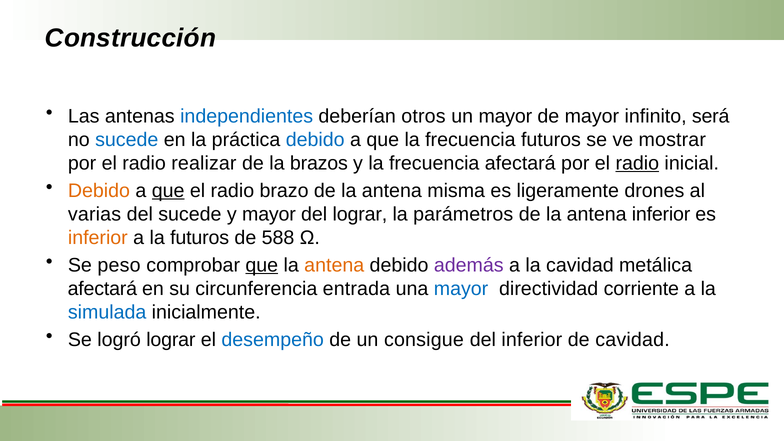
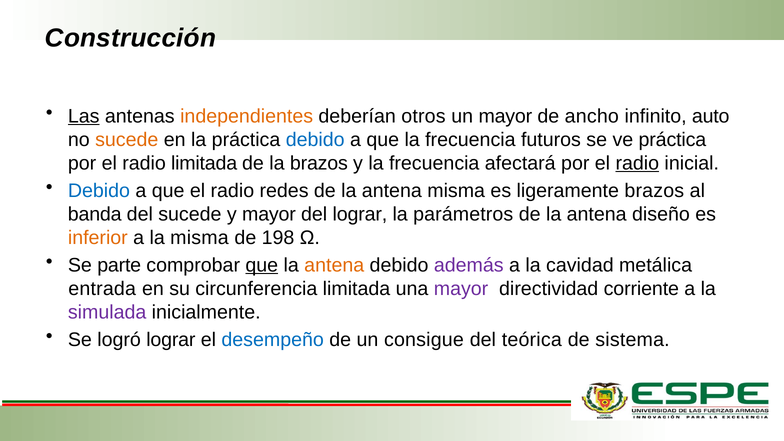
Las underline: none -> present
independientes colour: blue -> orange
de mayor: mayor -> ancho
será: será -> auto
sucede at (127, 140) colour: blue -> orange
ve mostrar: mostrar -> práctica
radio realizar: realizar -> limitada
Debido at (99, 191) colour: orange -> blue
que at (168, 191) underline: present -> none
brazo: brazo -> redes
ligeramente drones: drones -> brazos
varias: varias -> banda
antena inferior: inferior -> diseño
la futuros: futuros -> misma
588: 588 -> 198
peso: peso -> parte
afectará at (102, 289): afectará -> entrada
circunferencia entrada: entrada -> limitada
mayor at (461, 289) colour: blue -> purple
simulada colour: blue -> purple
del inferior: inferior -> teórica
de cavidad: cavidad -> sistema
